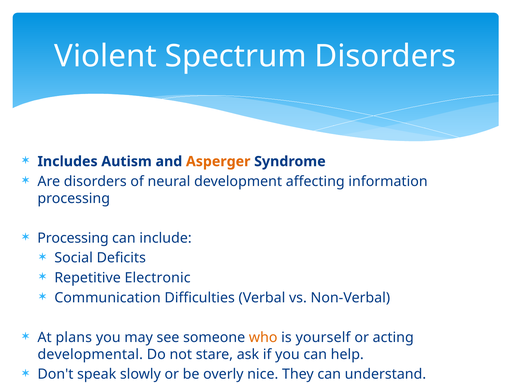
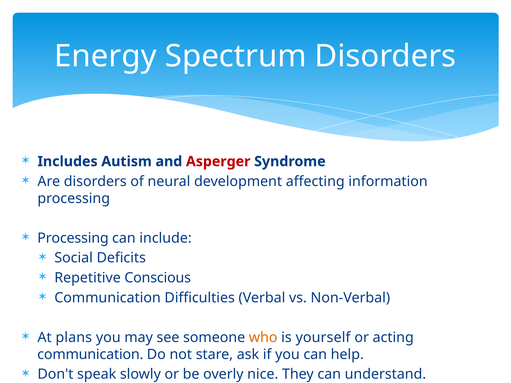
Violent: Violent -> Energy
Asperger colour: orange -> red
Electronic: Electronic -> Conscious
developmental at (90, 355): developmental -> communication
